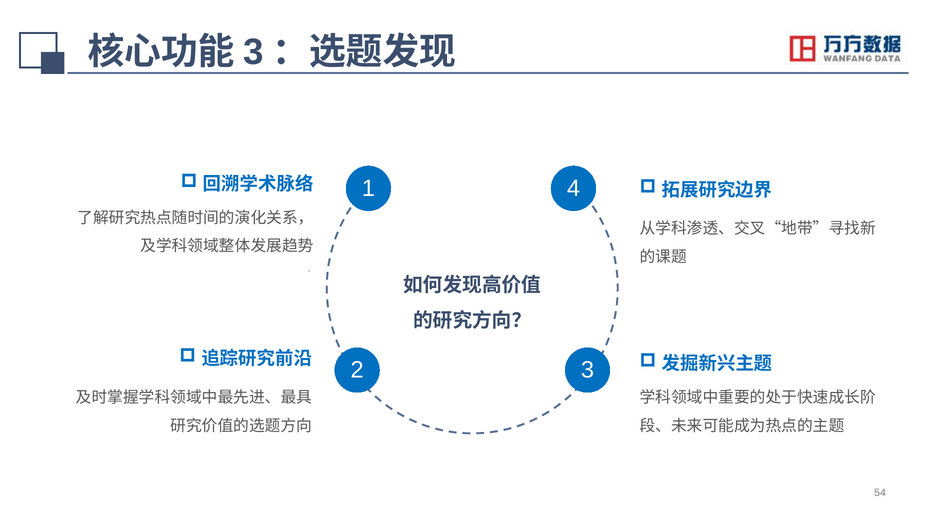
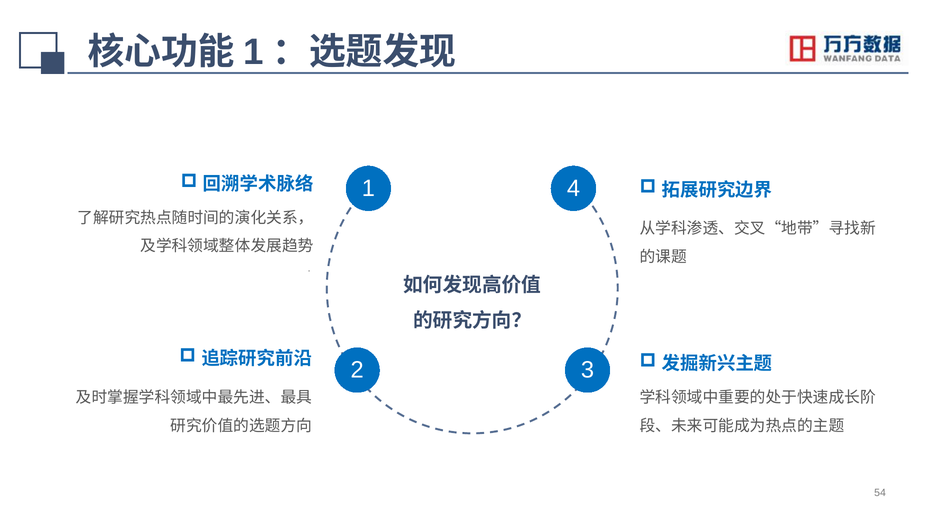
3 at (254, 52): 3 -> 1
